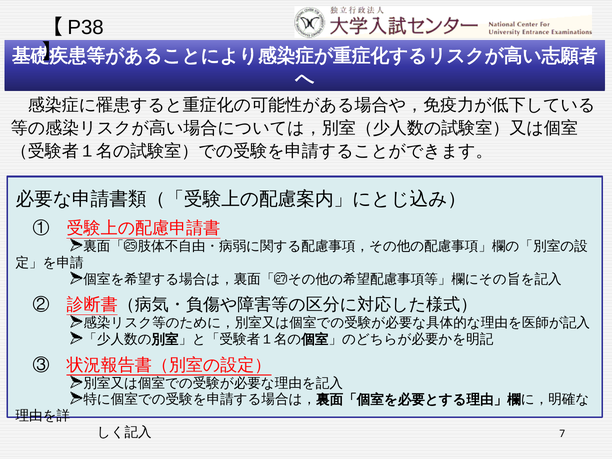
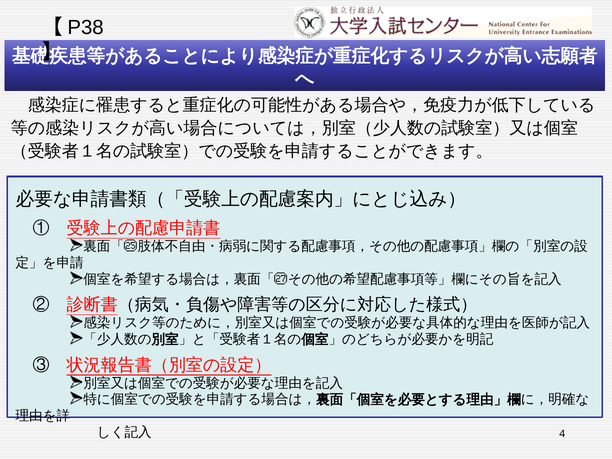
7: 7 -> 4
